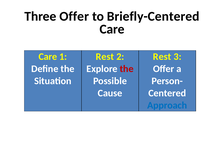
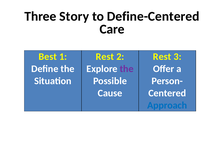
Three Offer: Offer -> Story
Briefly-Centered: Briefly-Centered -> Define-Centered
Care at (48, 57): Care -> Best
the at (127, 69) colour: red -> purple
